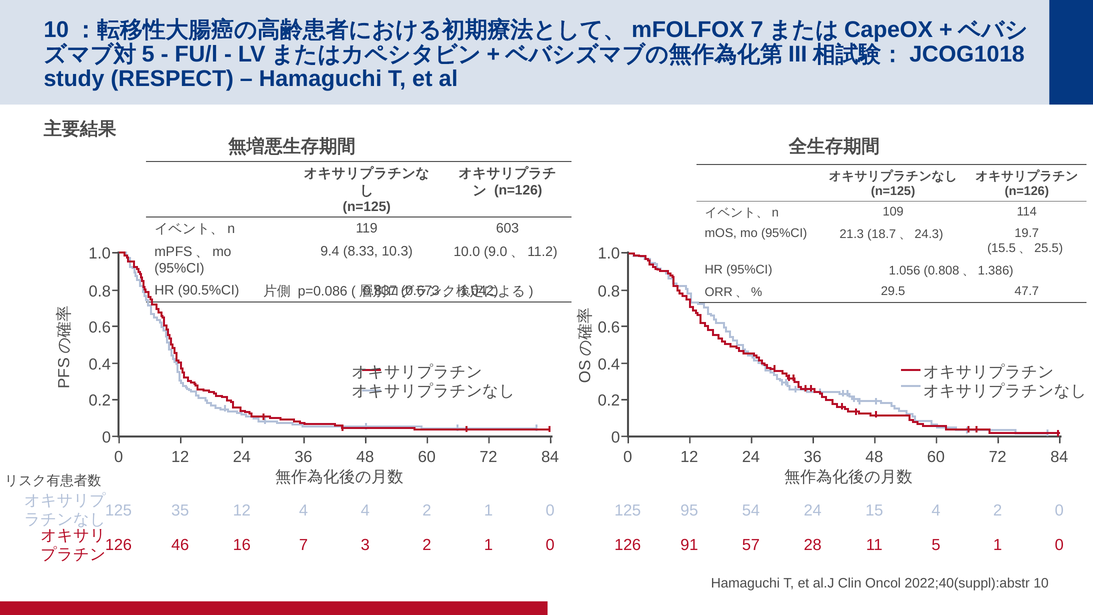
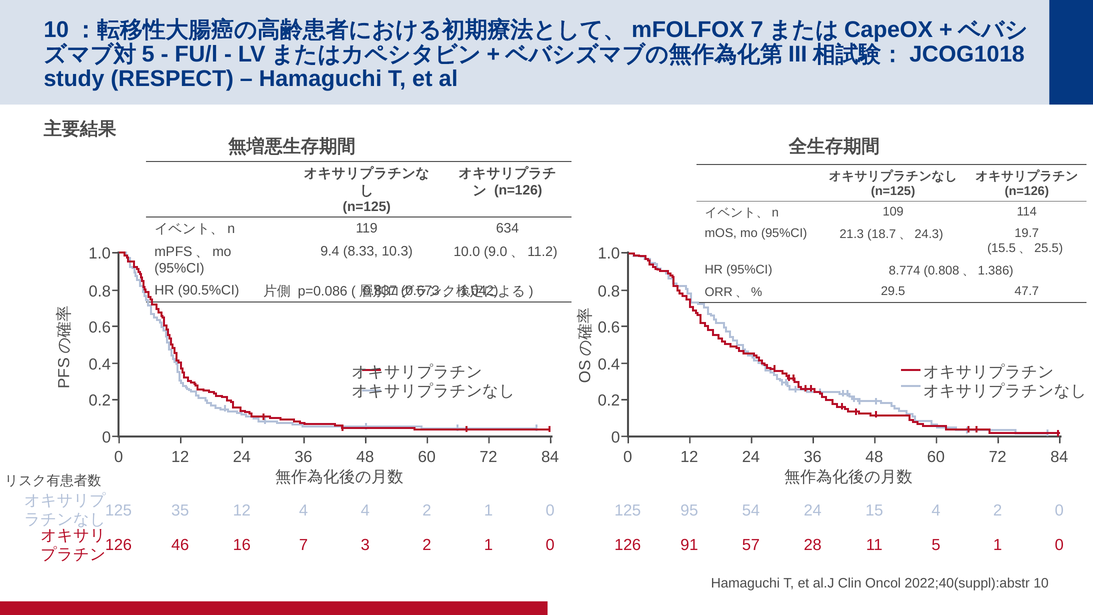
603: 603 -> 634
1.056: 1.056 -> 8.774
